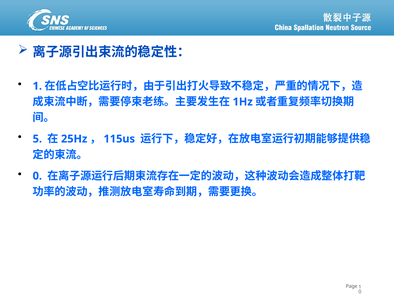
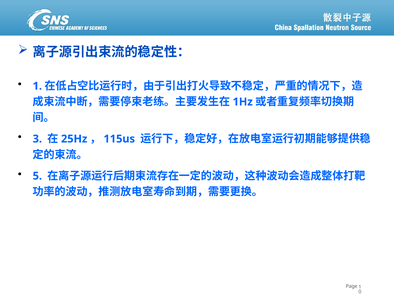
5: 5 -> 3
0 at (37, 176): 0 -> 5
